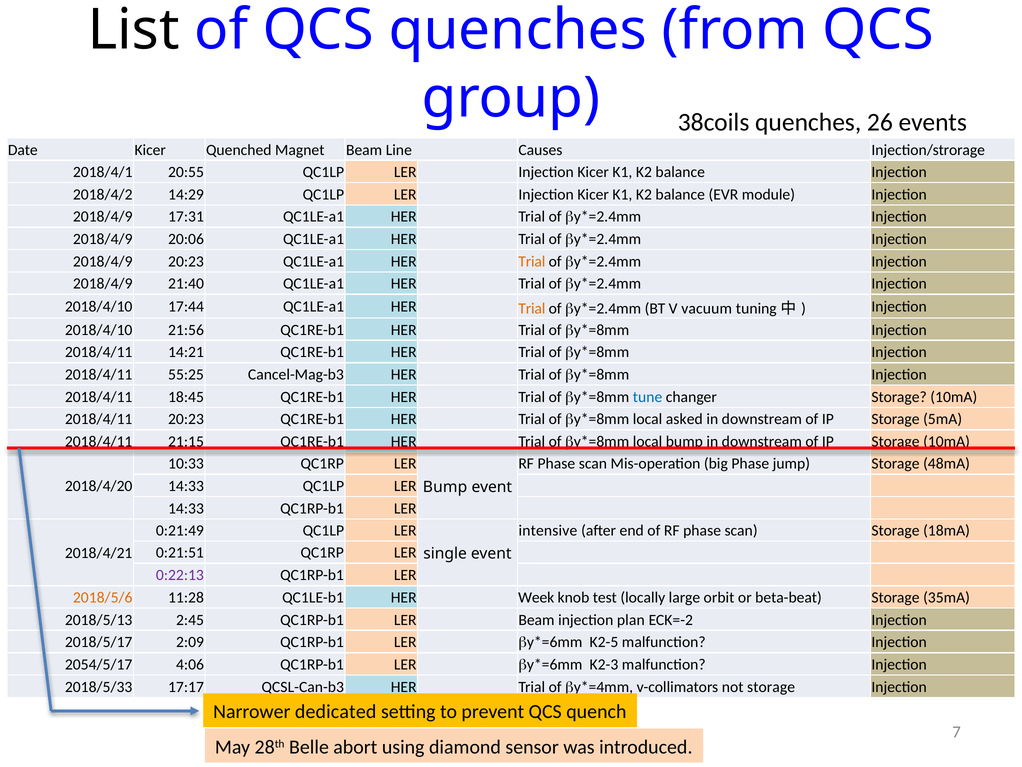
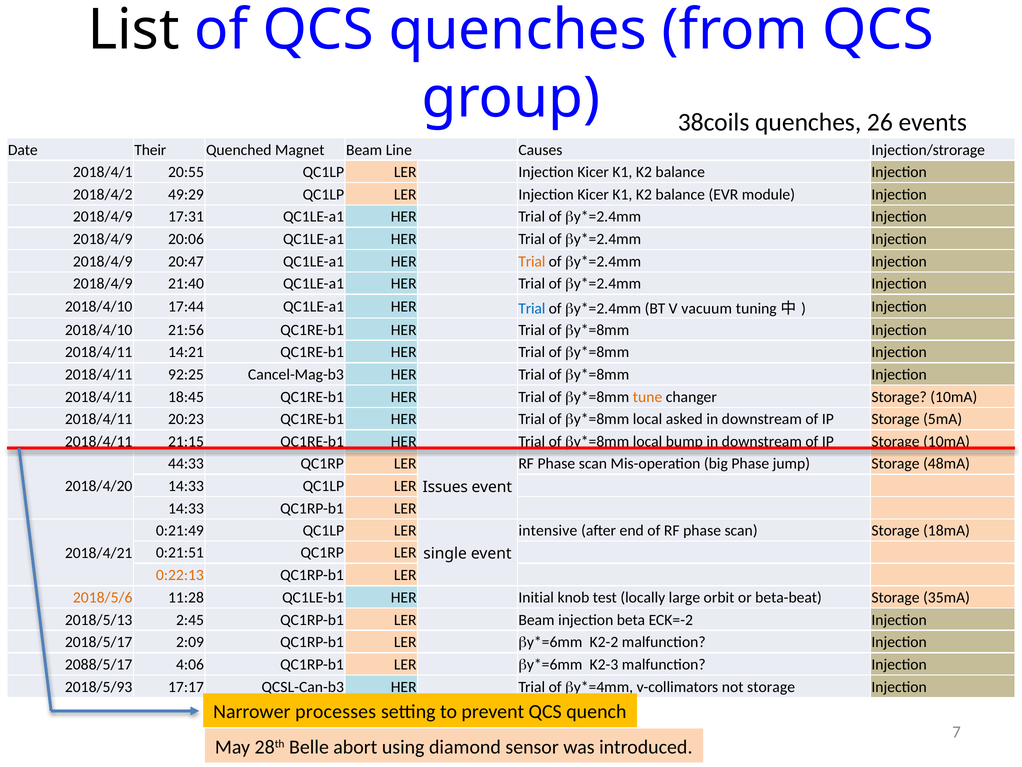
Date Kicer: Kicer -> Their
14:29: 14:29 -> 49:29
2018/4/9 20:23: 20:23 -> 20:47
Trial at (532, 308) colour: orange -> blue
55:25: 55:25 -> 92:25
tune colour: blue -> orange
10:33: 10:33 -> 44:33
Bump at (445, 487): Bump -> Issues
0:22:13 colour: purple -> orange
Week: Week -> Initial
plan: plan -> beta
K2-5: K2-5 -> K2-2
2054/5/17: 2054/5/17 -> 2088/5/17
2018/5/33: 2018/5/33 -> 2018/5/93
dedicated: dedicated -> processes
